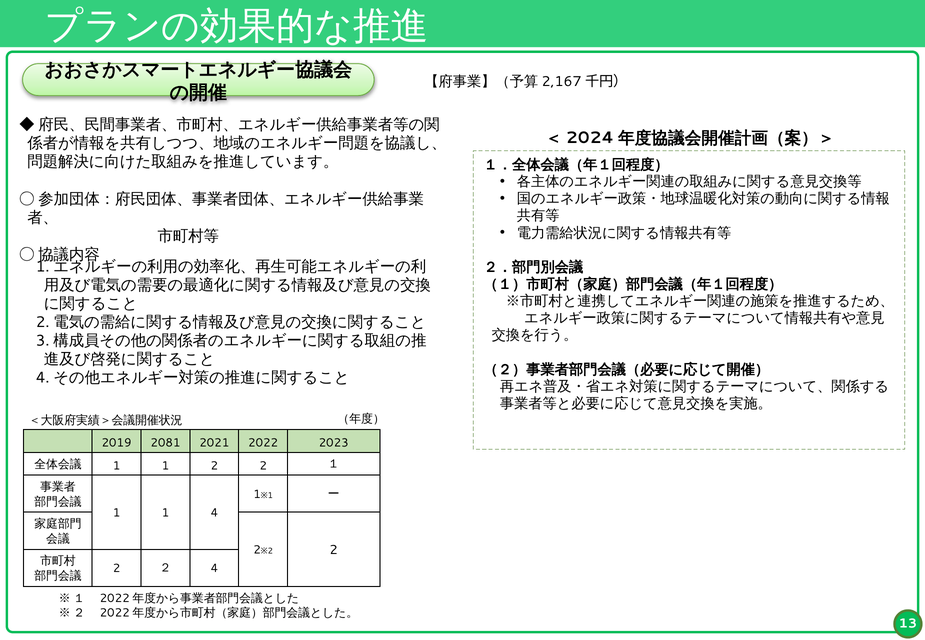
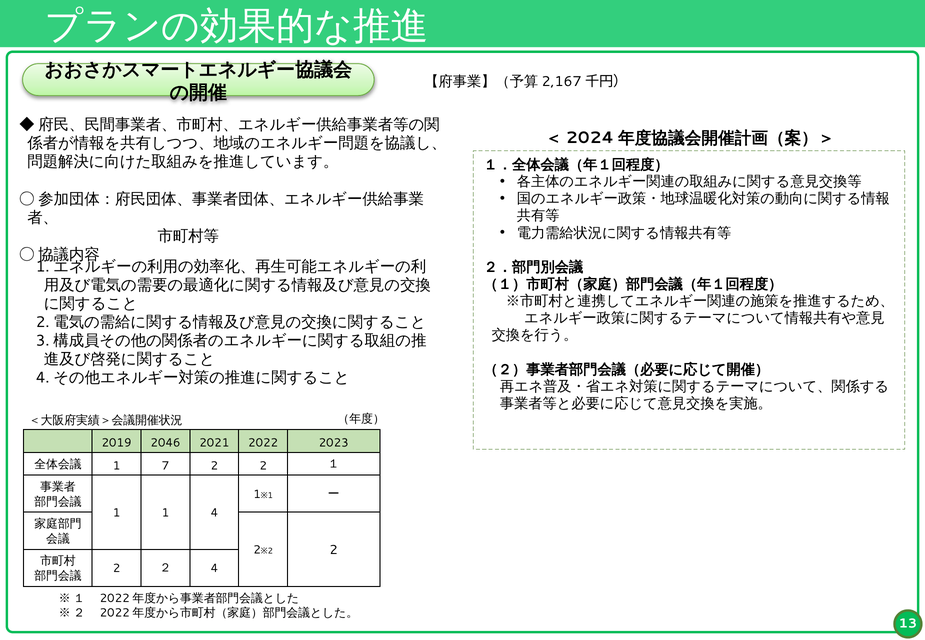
2081: 2081 -> 2046
1 at (165, 466): 1 -> 7
